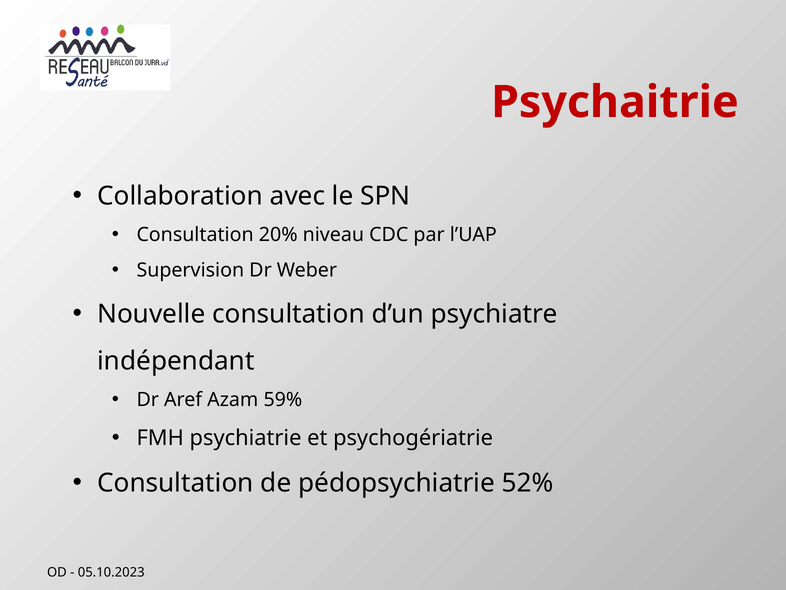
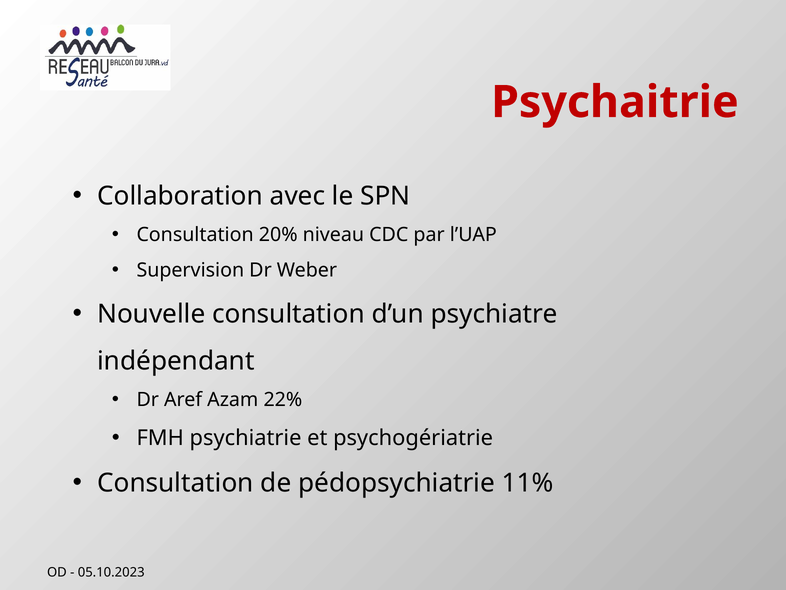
59%: 59% -> 22%
52%: 52% -> 11%
